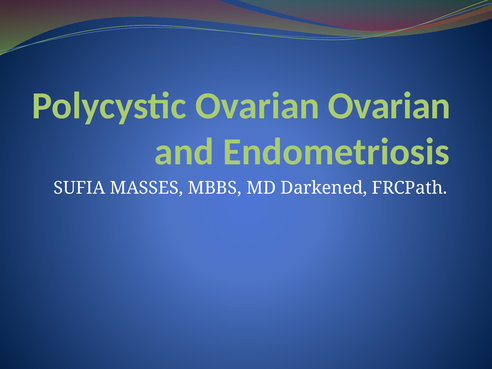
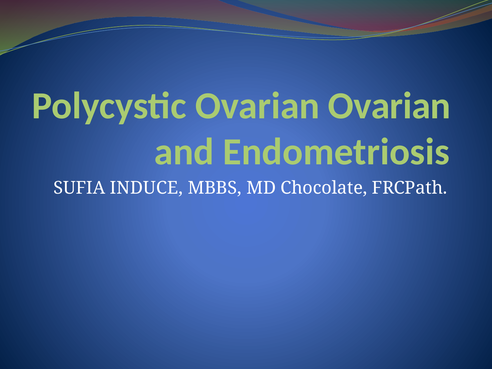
MASSES: MASSES -> INDUCE
Darkened: Darkened -> Chocolate
